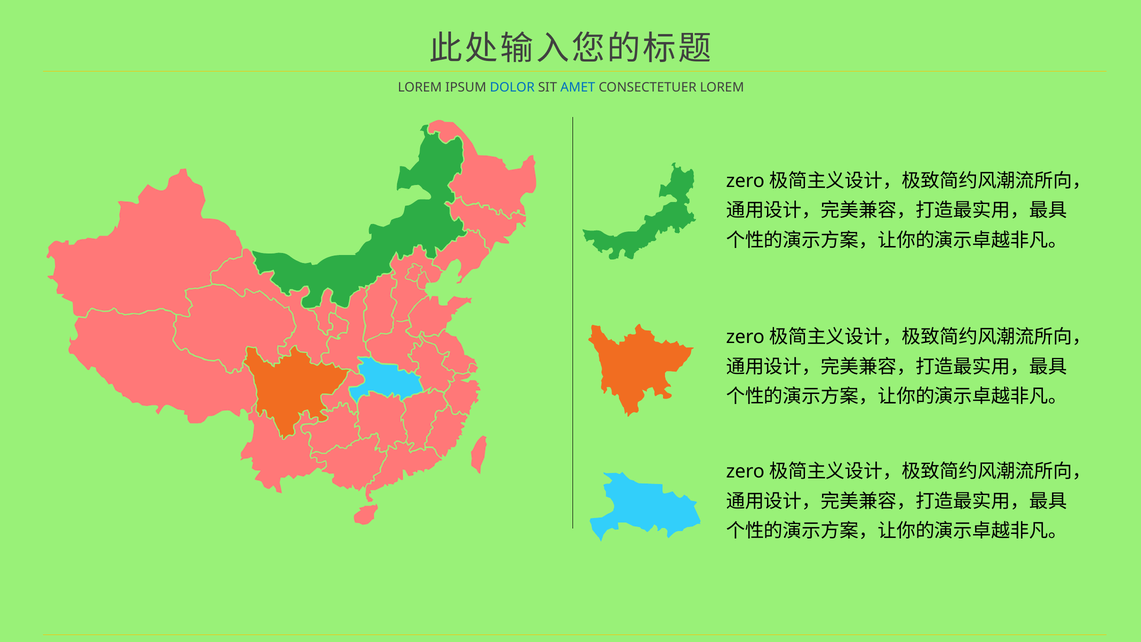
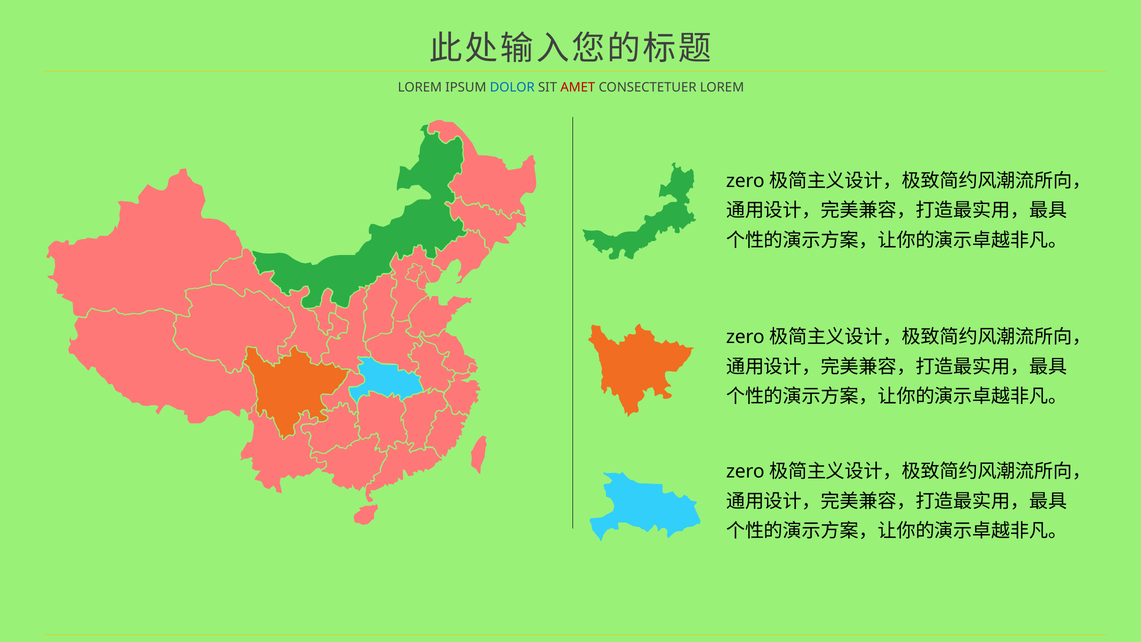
AMET colour: blue -> red
